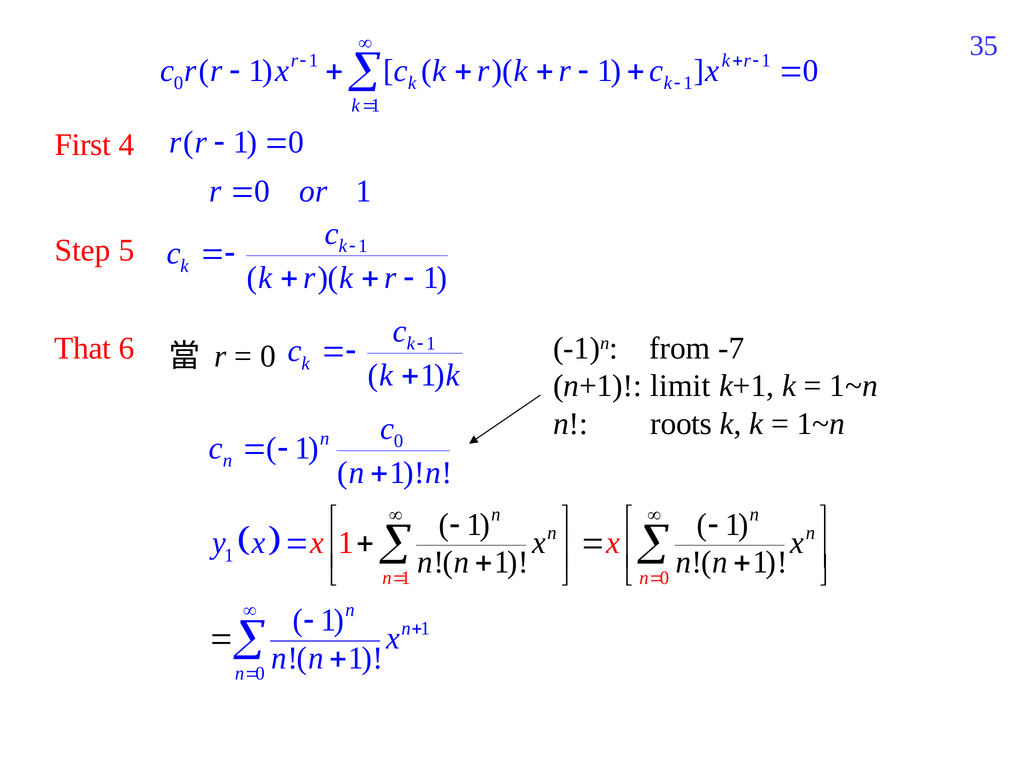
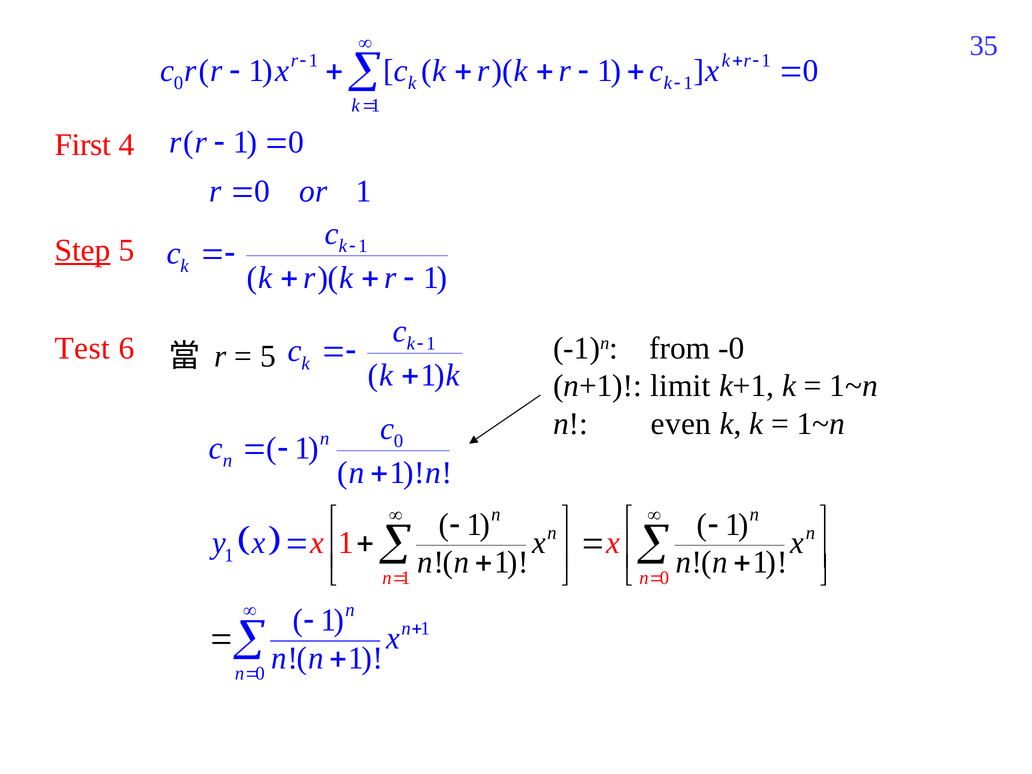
Step underline: none -> present
That: That -> Test
-7: -7 -> -0
0 at (268, 356): 0 -> 5
roots: roots -> even
